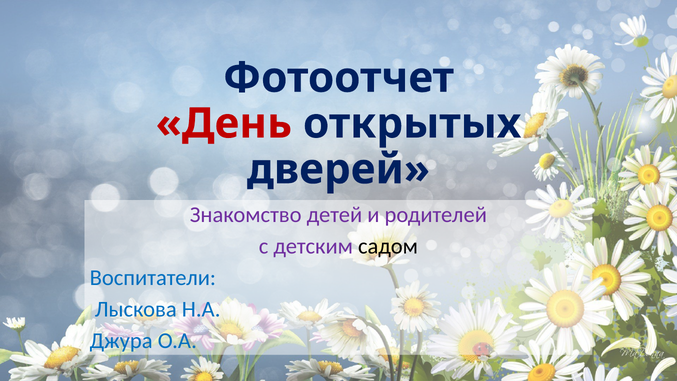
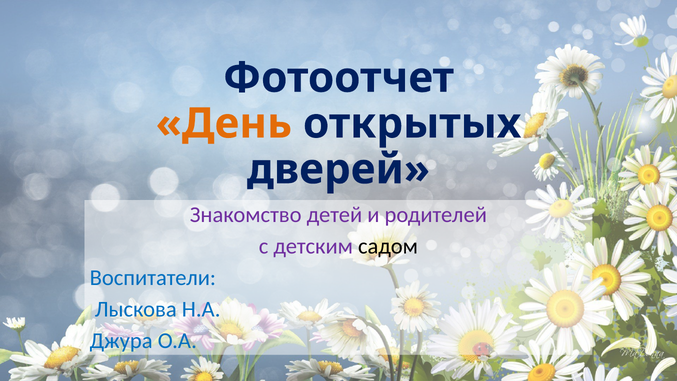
День colour: red -> orange
